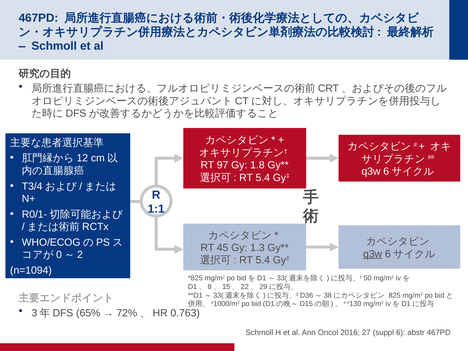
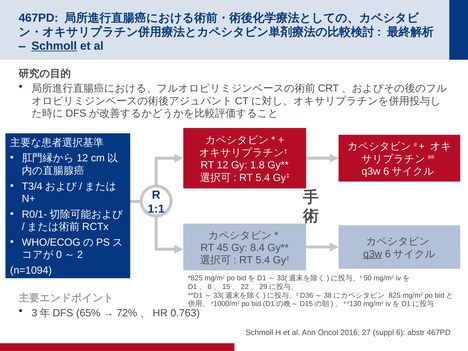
Schmoll at (54, 46) underline: none -> present
97: 97 -> 12
1.3: 1.3 -> 8.4
